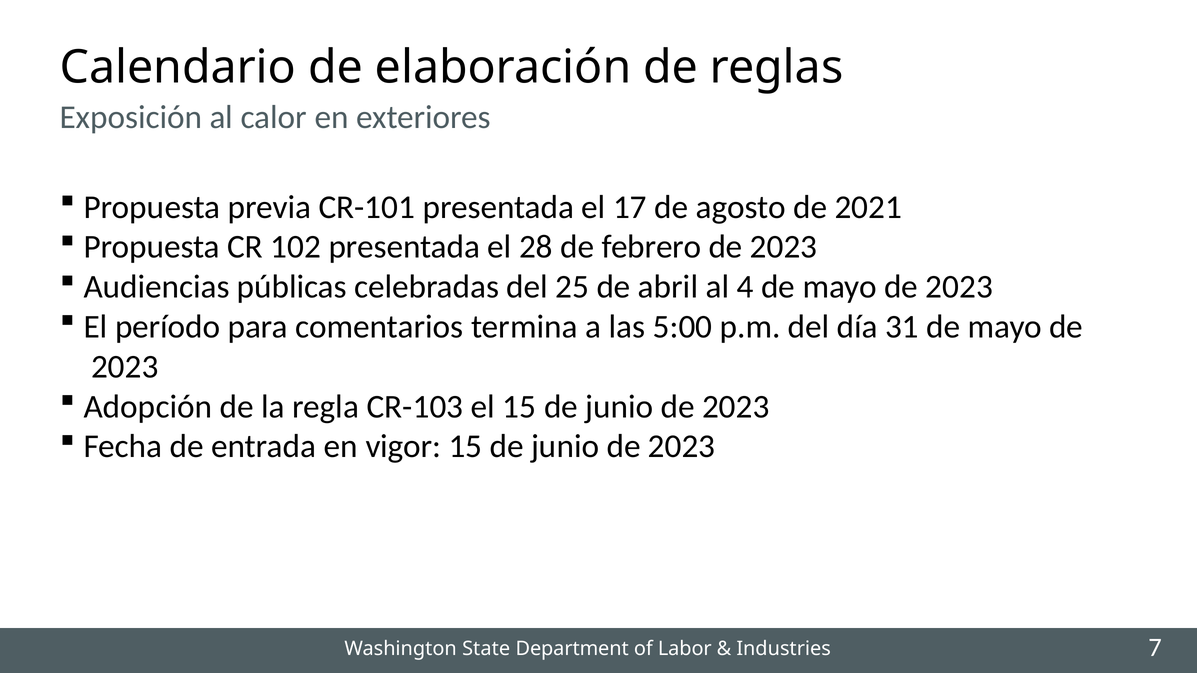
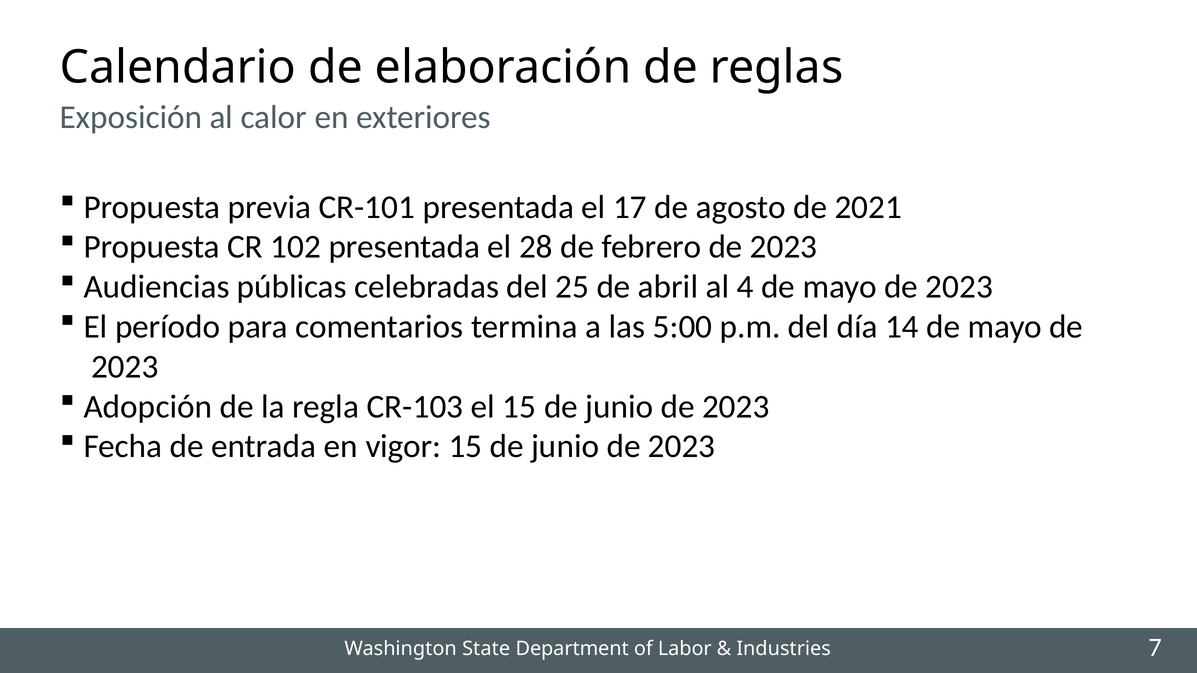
31: 31 -> 14
